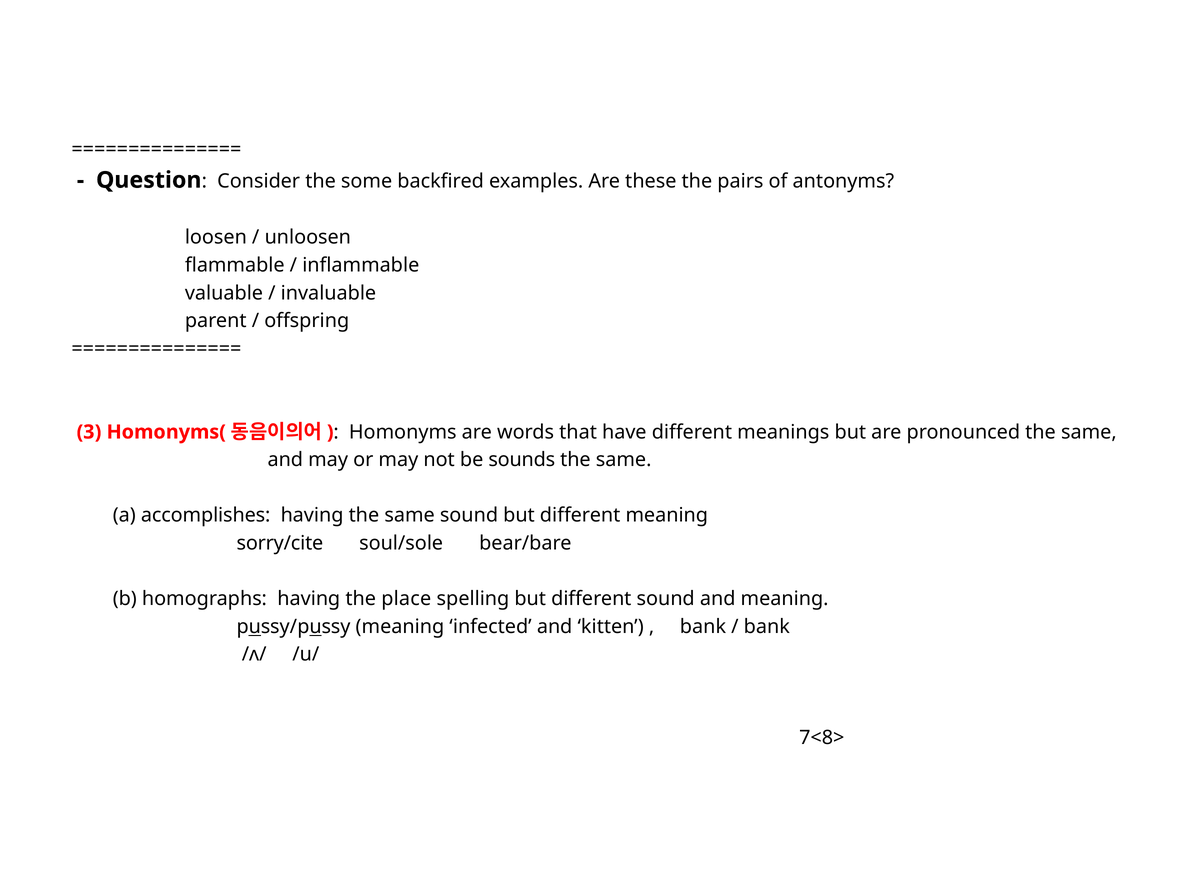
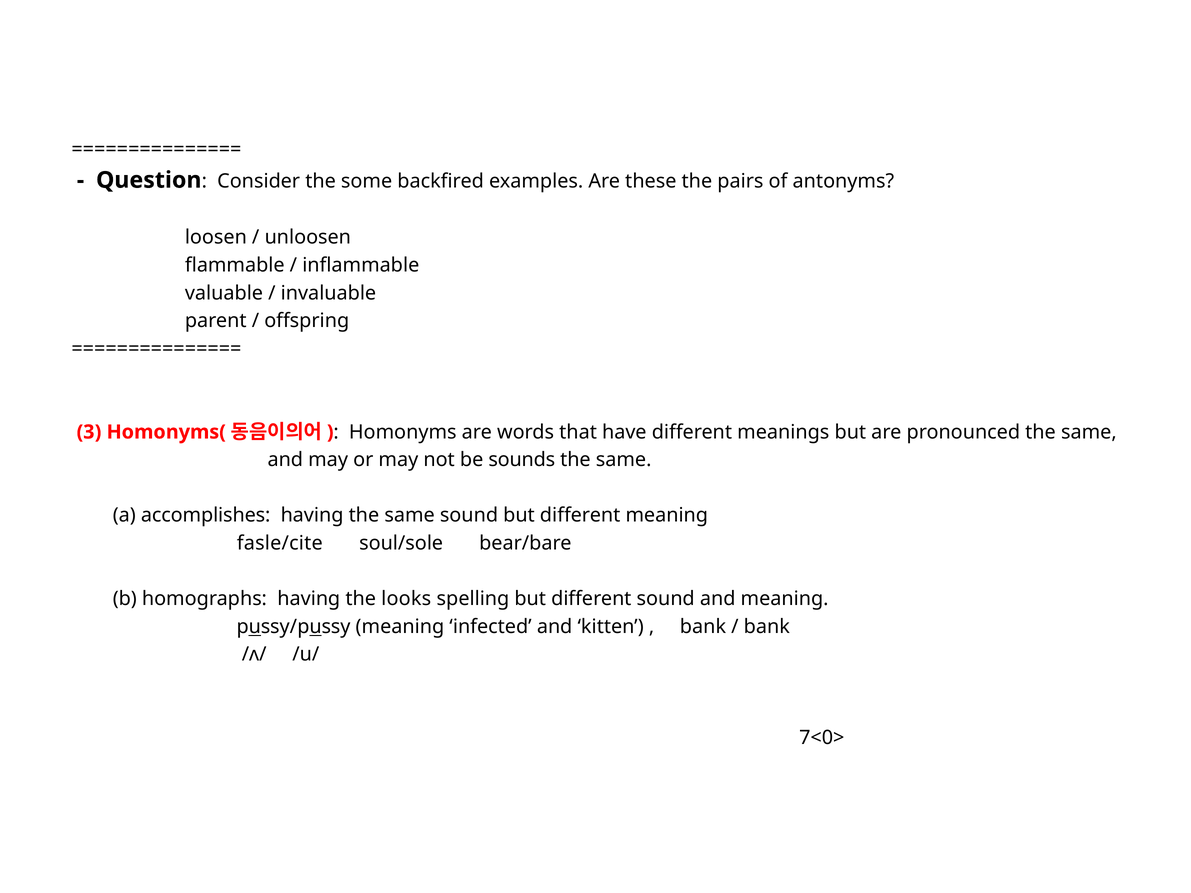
sorry/cite: sorry/cite -> fasle/cite
place: place -> looks
7<8>: 7<8> -> 7<0>
